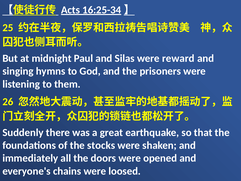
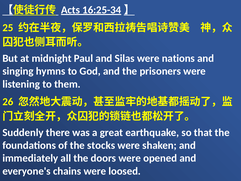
reward: reward -> nations
